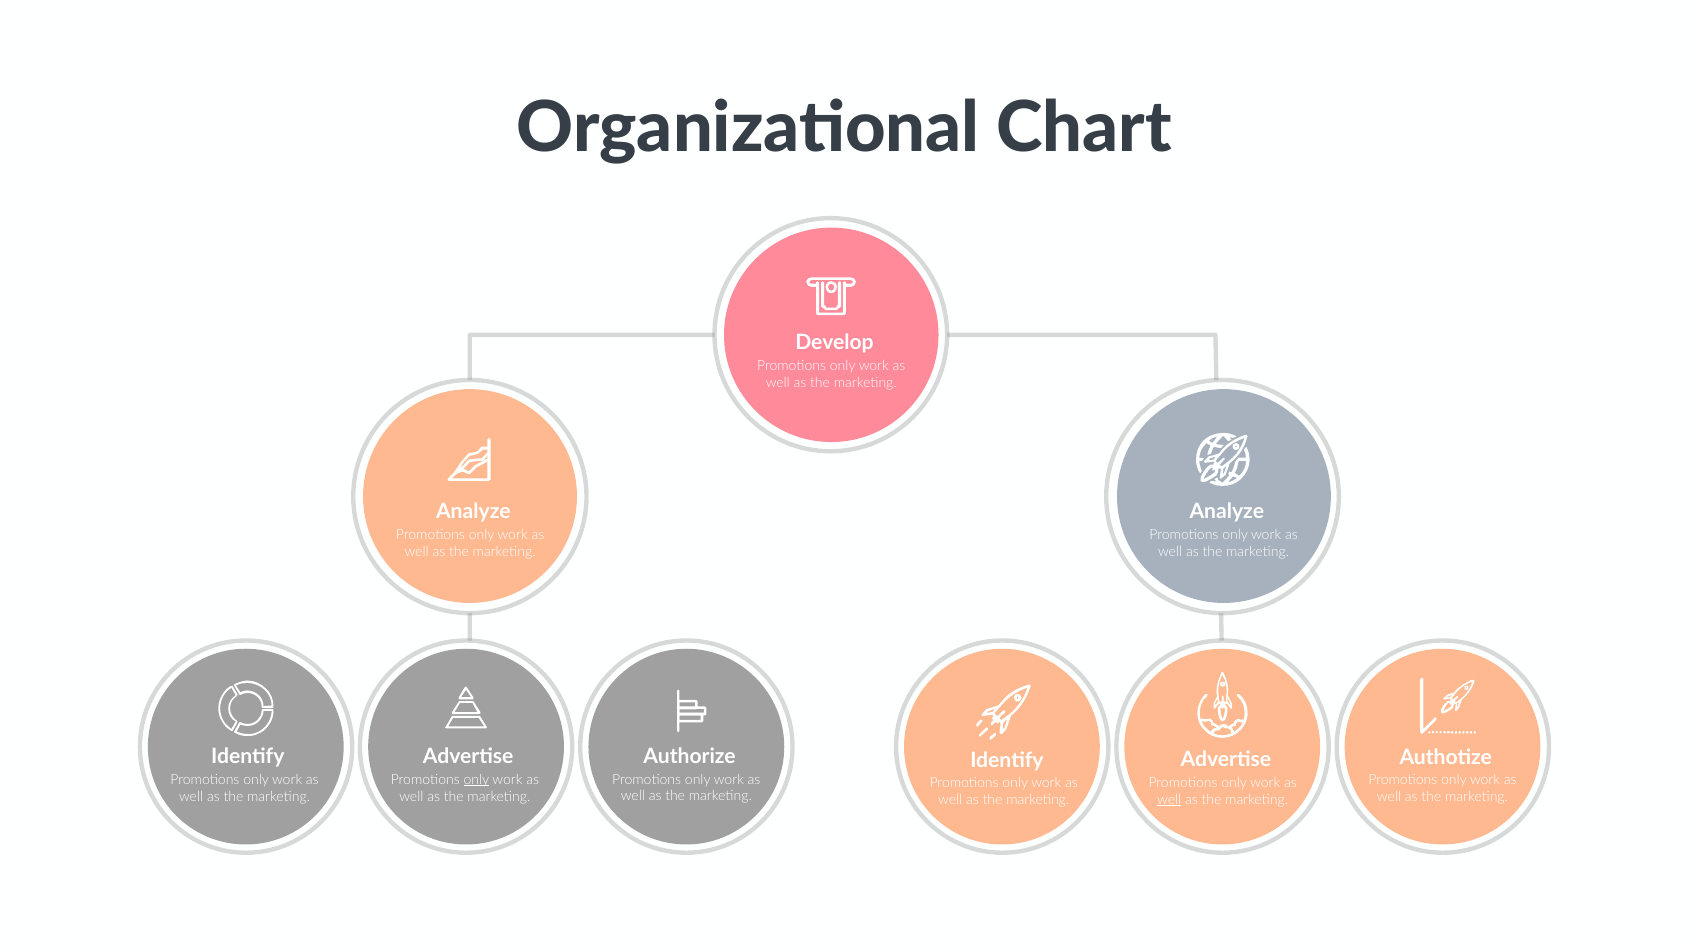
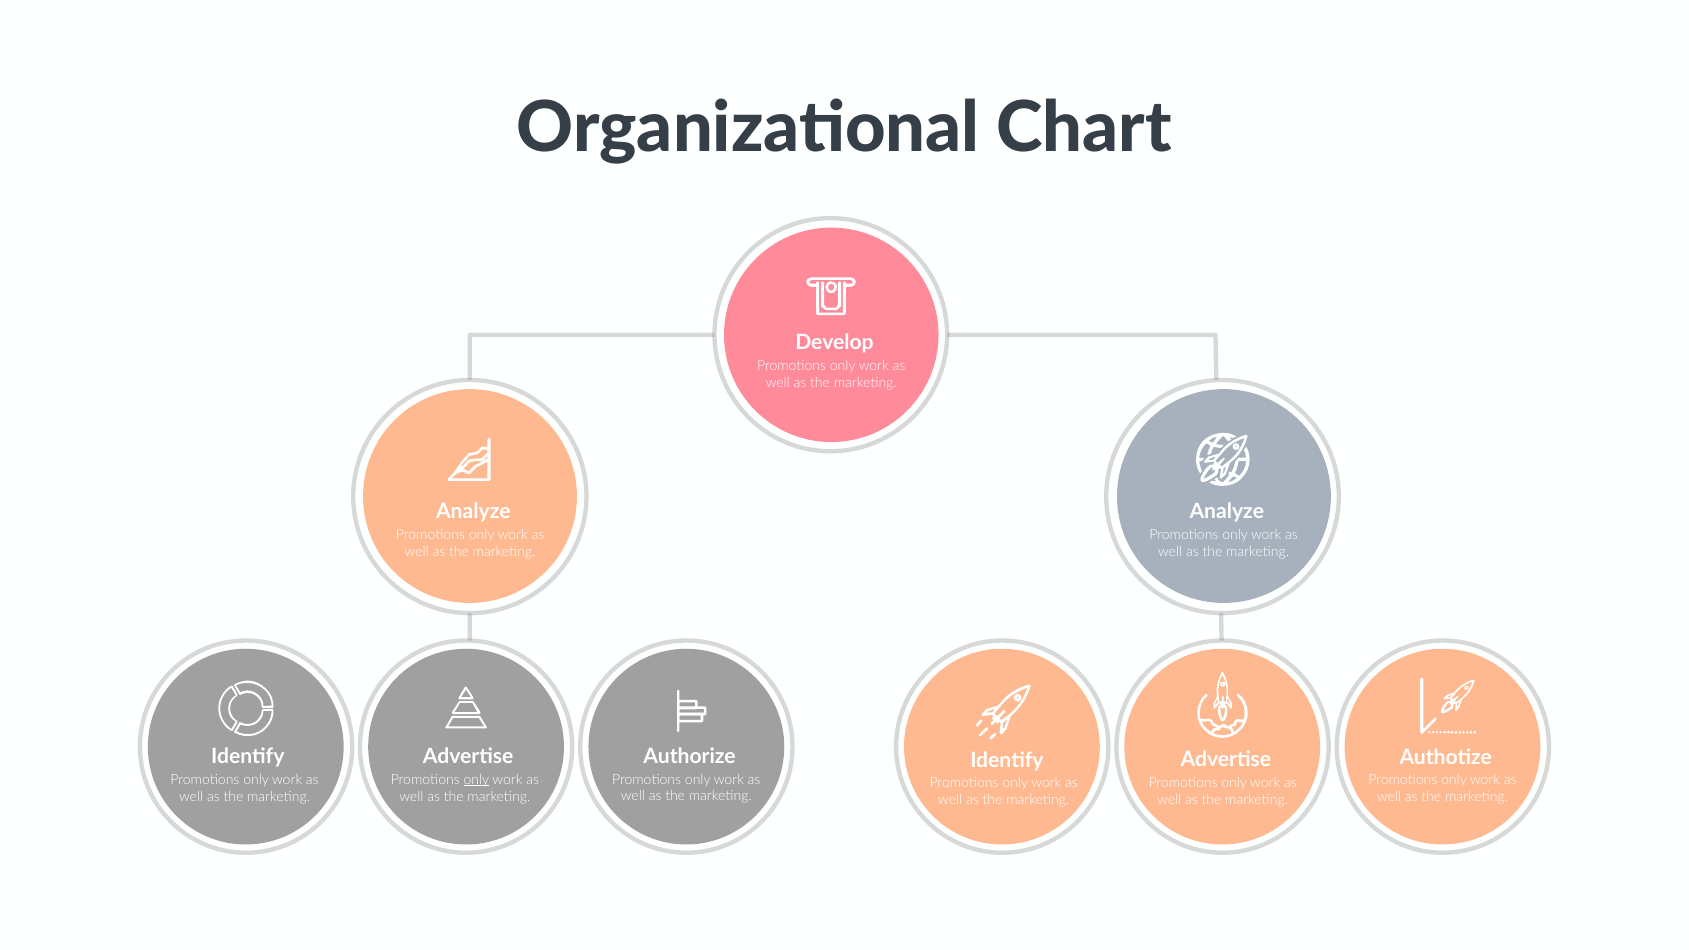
well at (1169, 800) underline: present -> none
